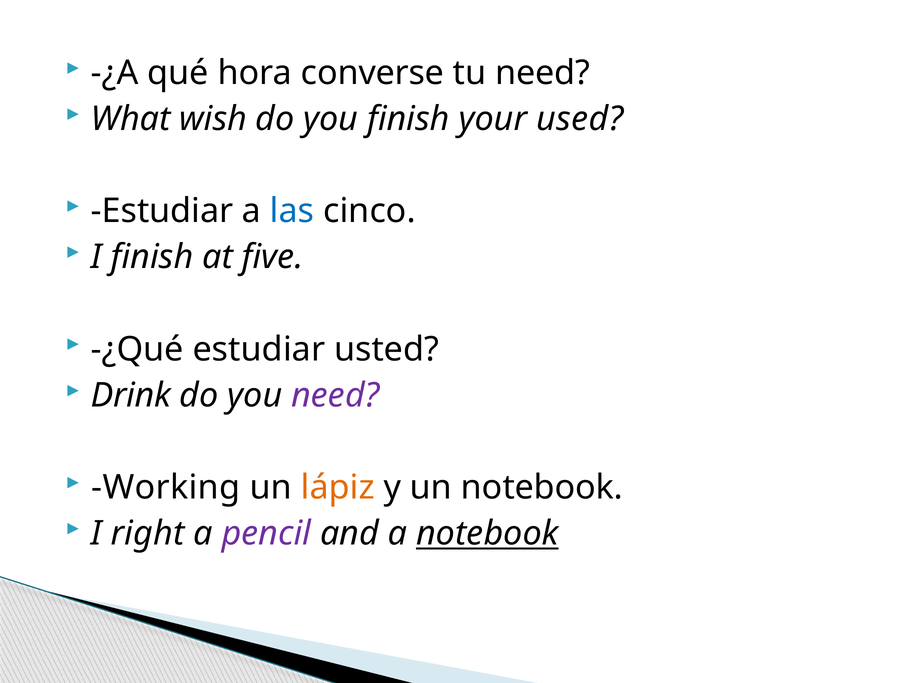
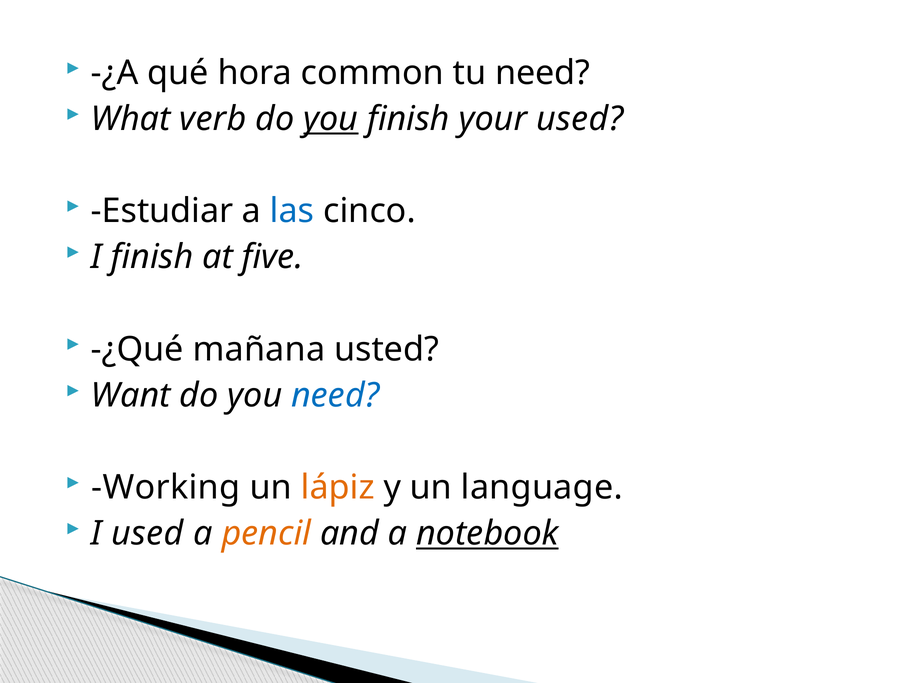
converse: converse -> common
wish: wish -> verb
you at (331, 119) underline: none -> present
-¿Qué estudiar: estudiar -> mañana
Drink: Drink -> Want
need at (335, 396) colour: purple -> blue
un notebook: notebook -> language
I right: right -> used
pencil colour: purple -> orange
